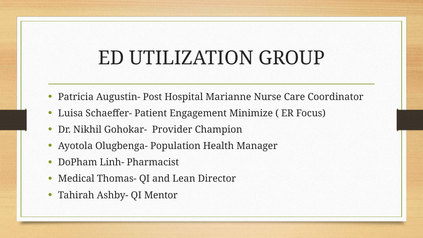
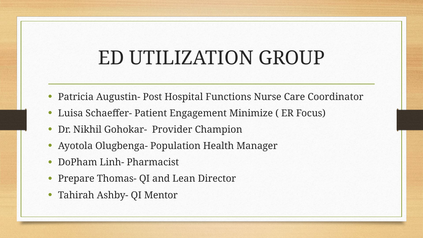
Marianne: Marianne -> Functions
Medical: Medical -> Prepare
